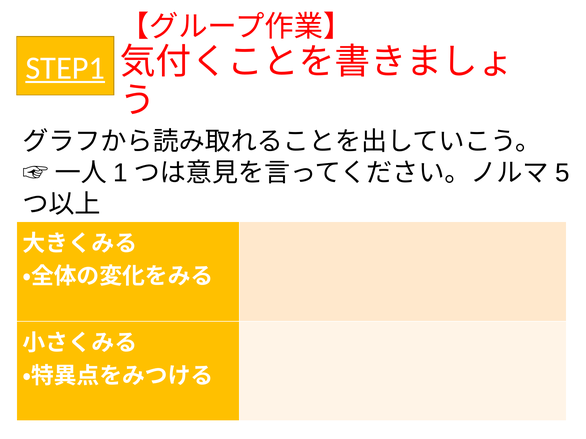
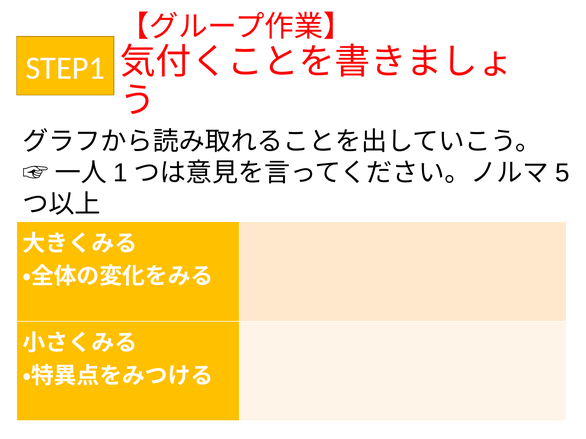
STEP1 underline: present -> none
